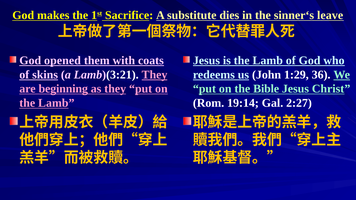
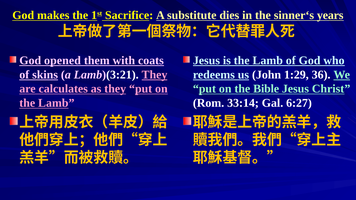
leave: leave -> years
beginning: beginning -> calculates
19:14: 19:14 -> 33:14
2:27: 2:27 -> 6:27
